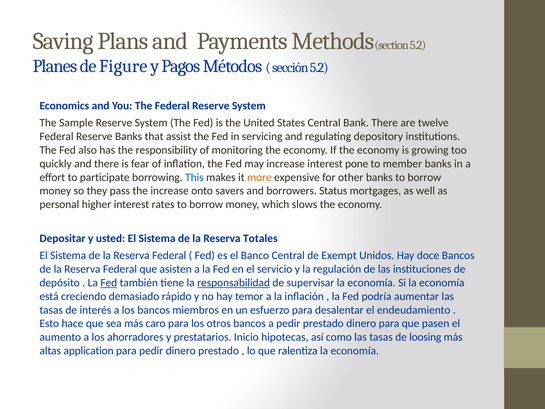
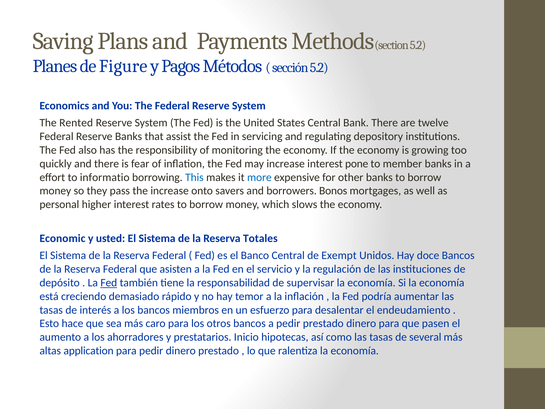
Sample: Sample -> Rented
participate: participate -> informatio
more colour: orange -> blue
Status: Status -> Bonos
Depositar: Depositar -> Economic
responsabilidad underline: present -> none
loosing: loosing -> several
